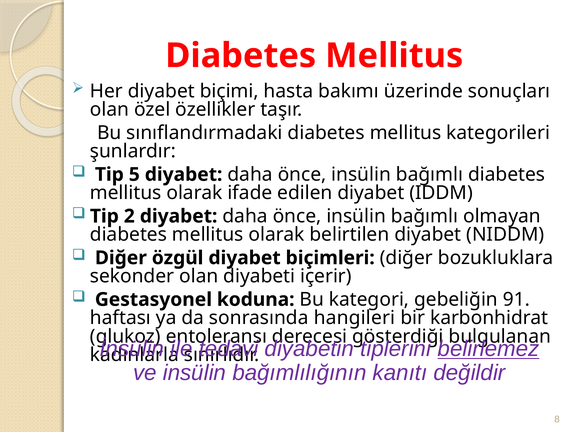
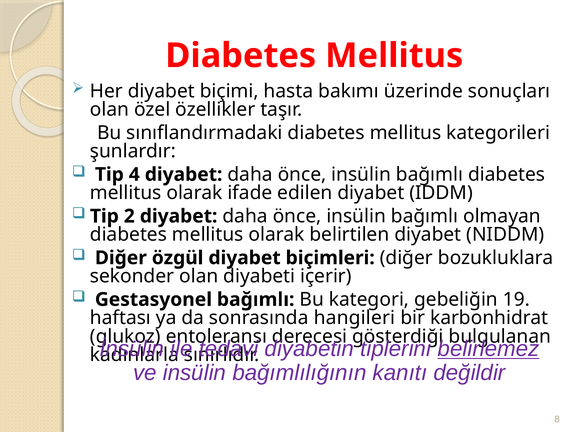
5: 5 -> 4
Gestasyonel koduna: koduna -> bağımlı
91: 91 -> 19
